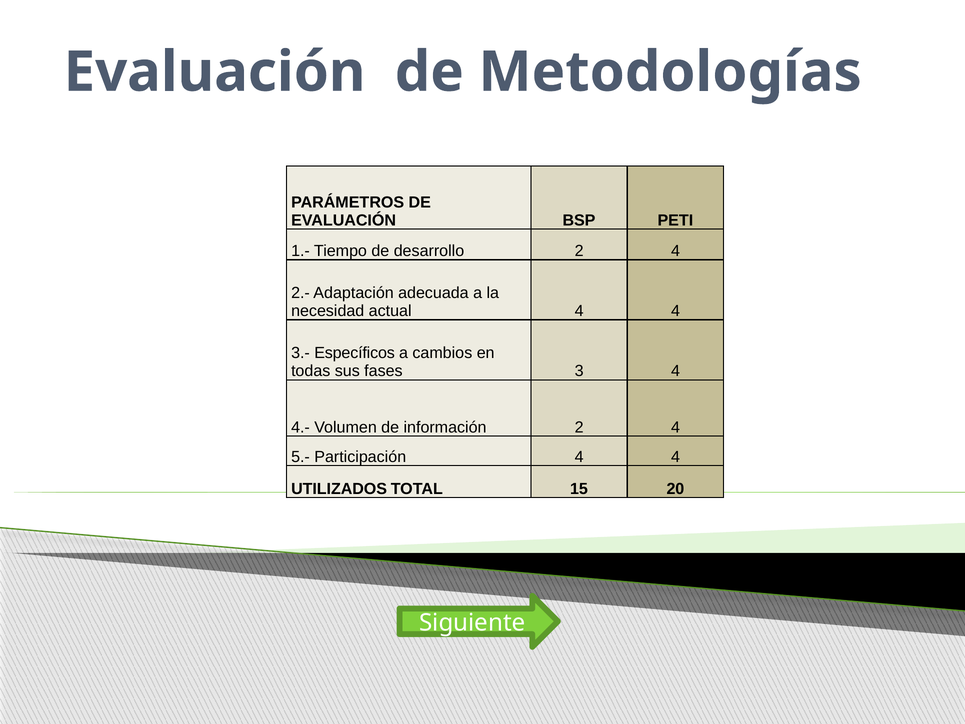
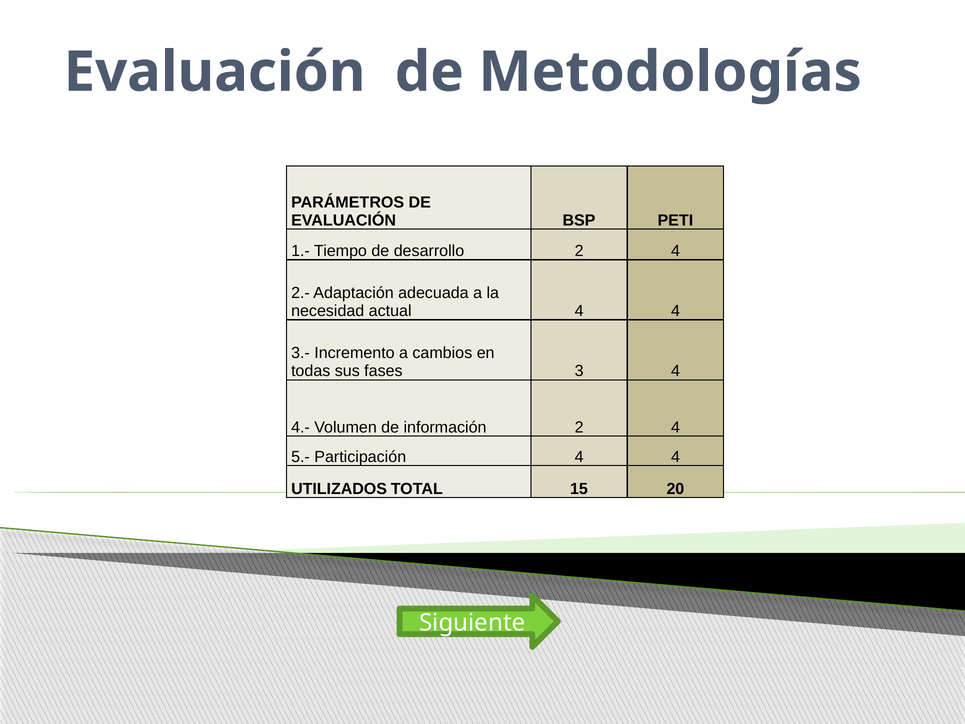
Específicos: Específicos -> Incremento
